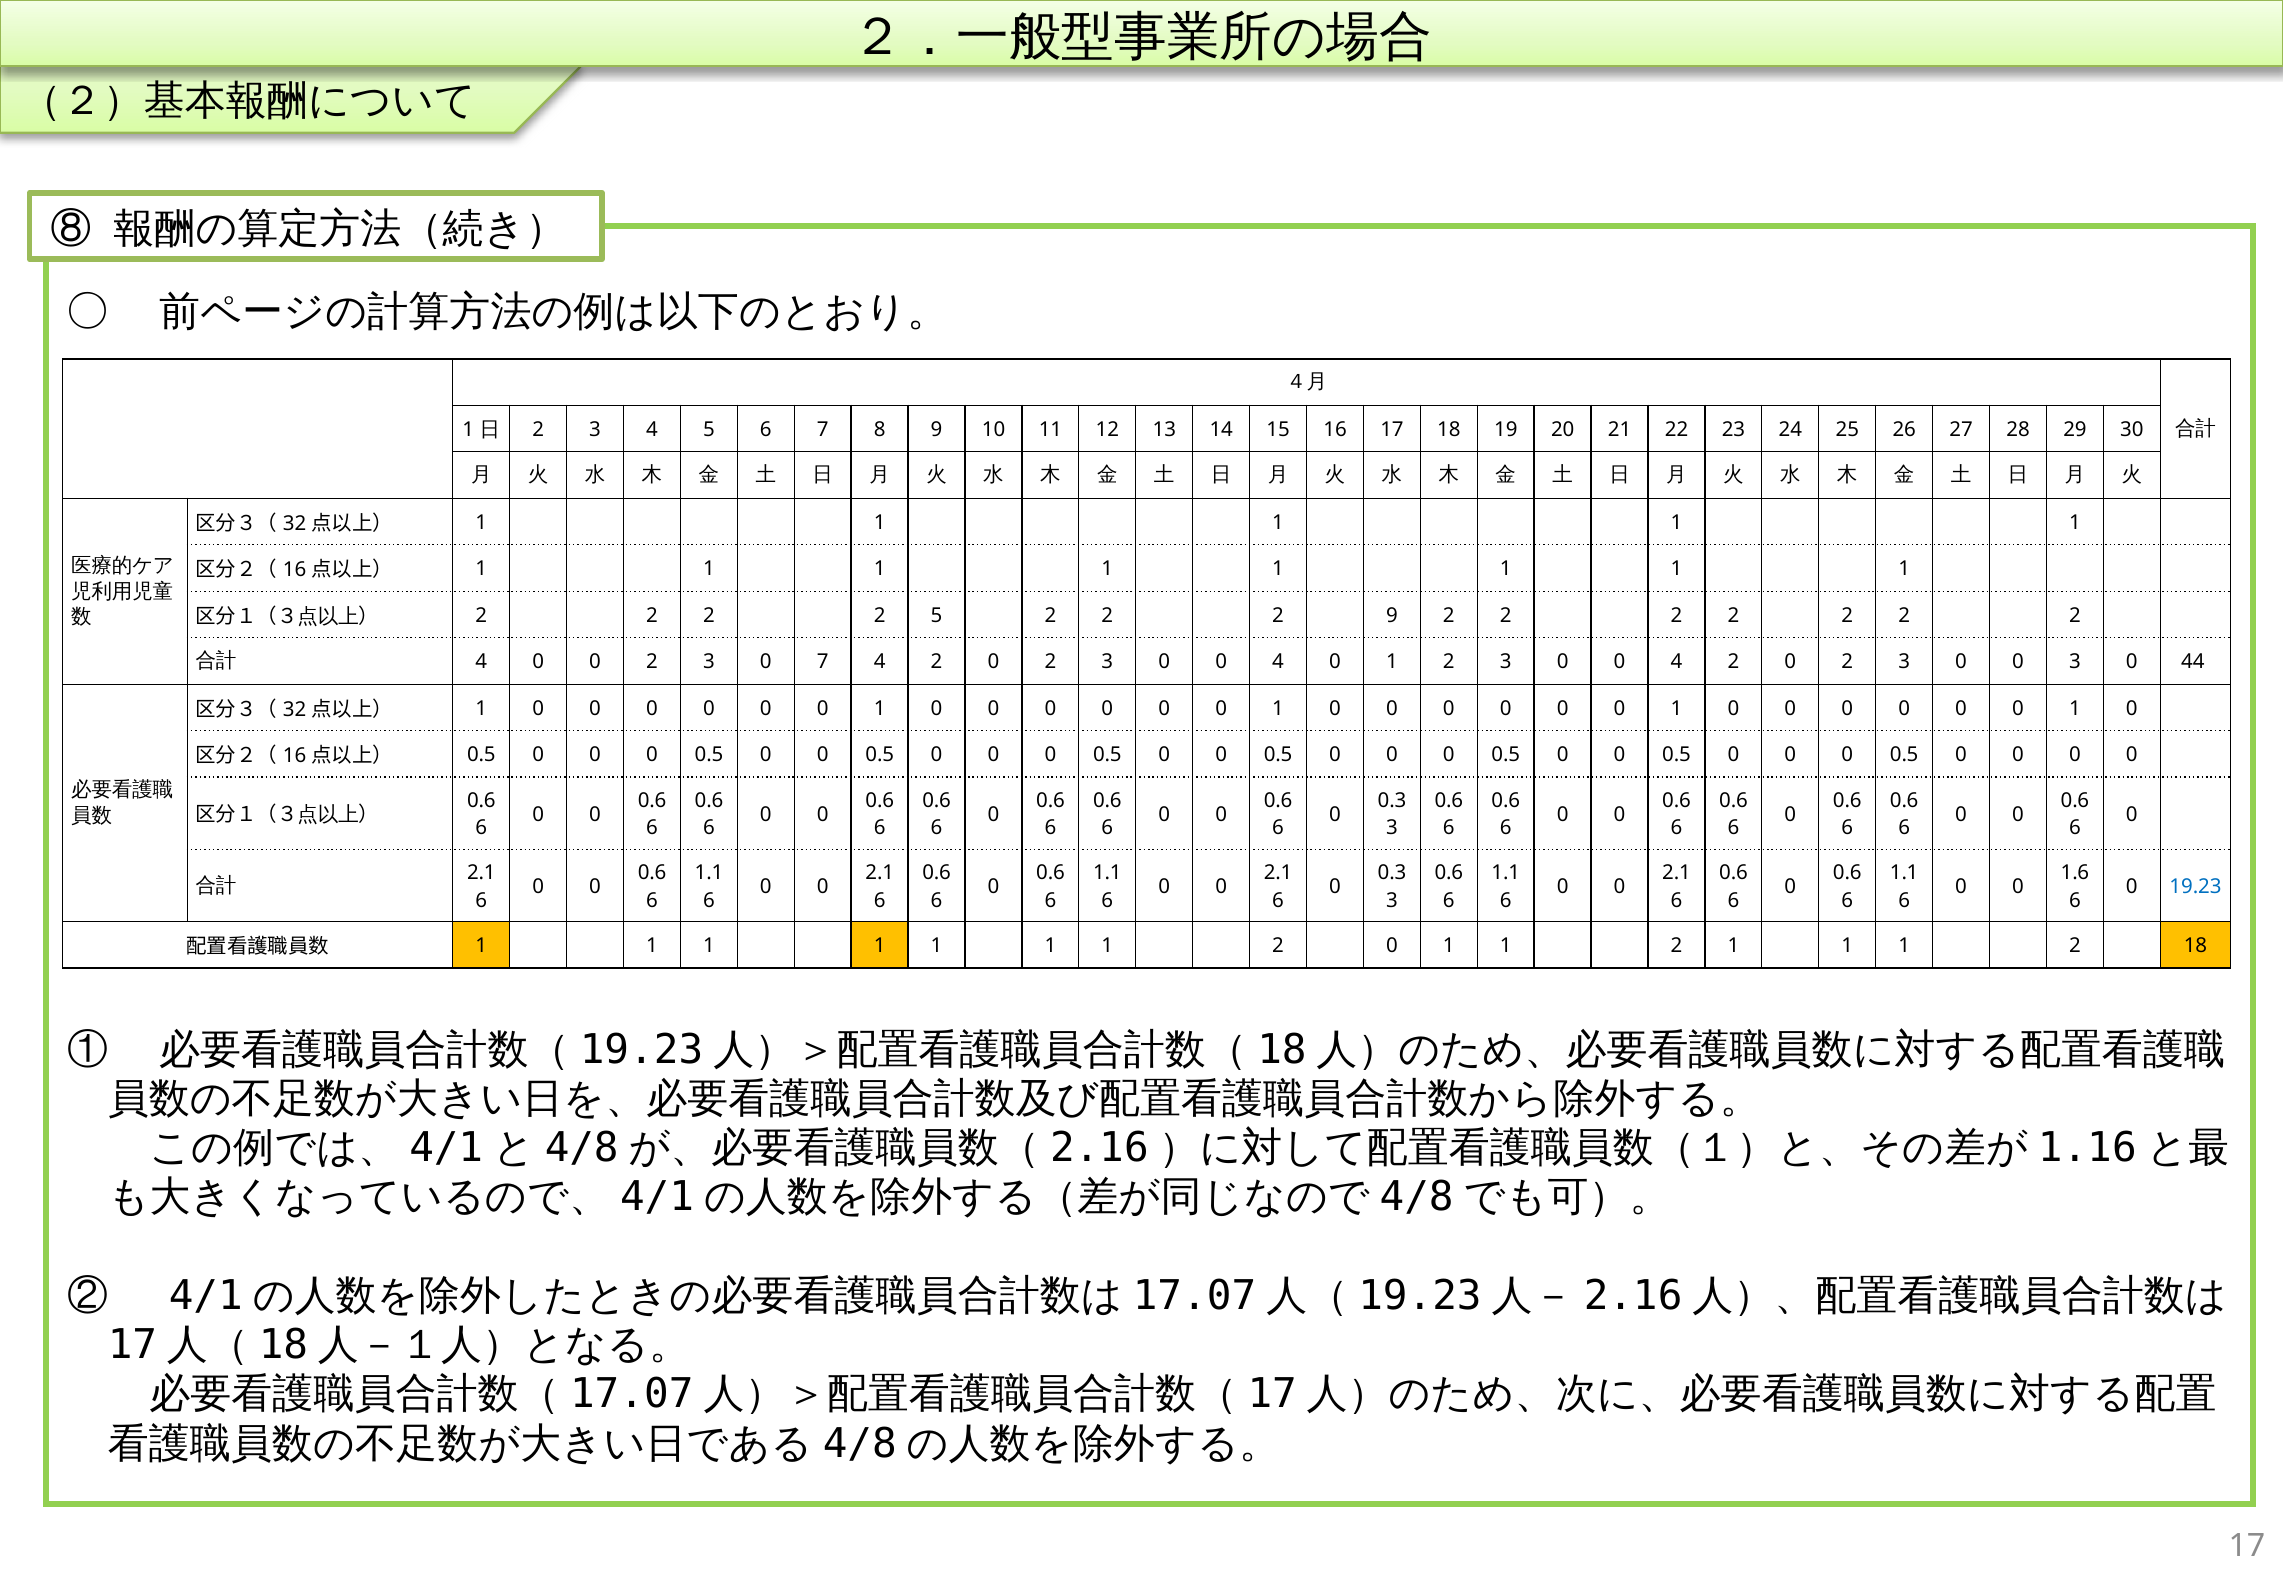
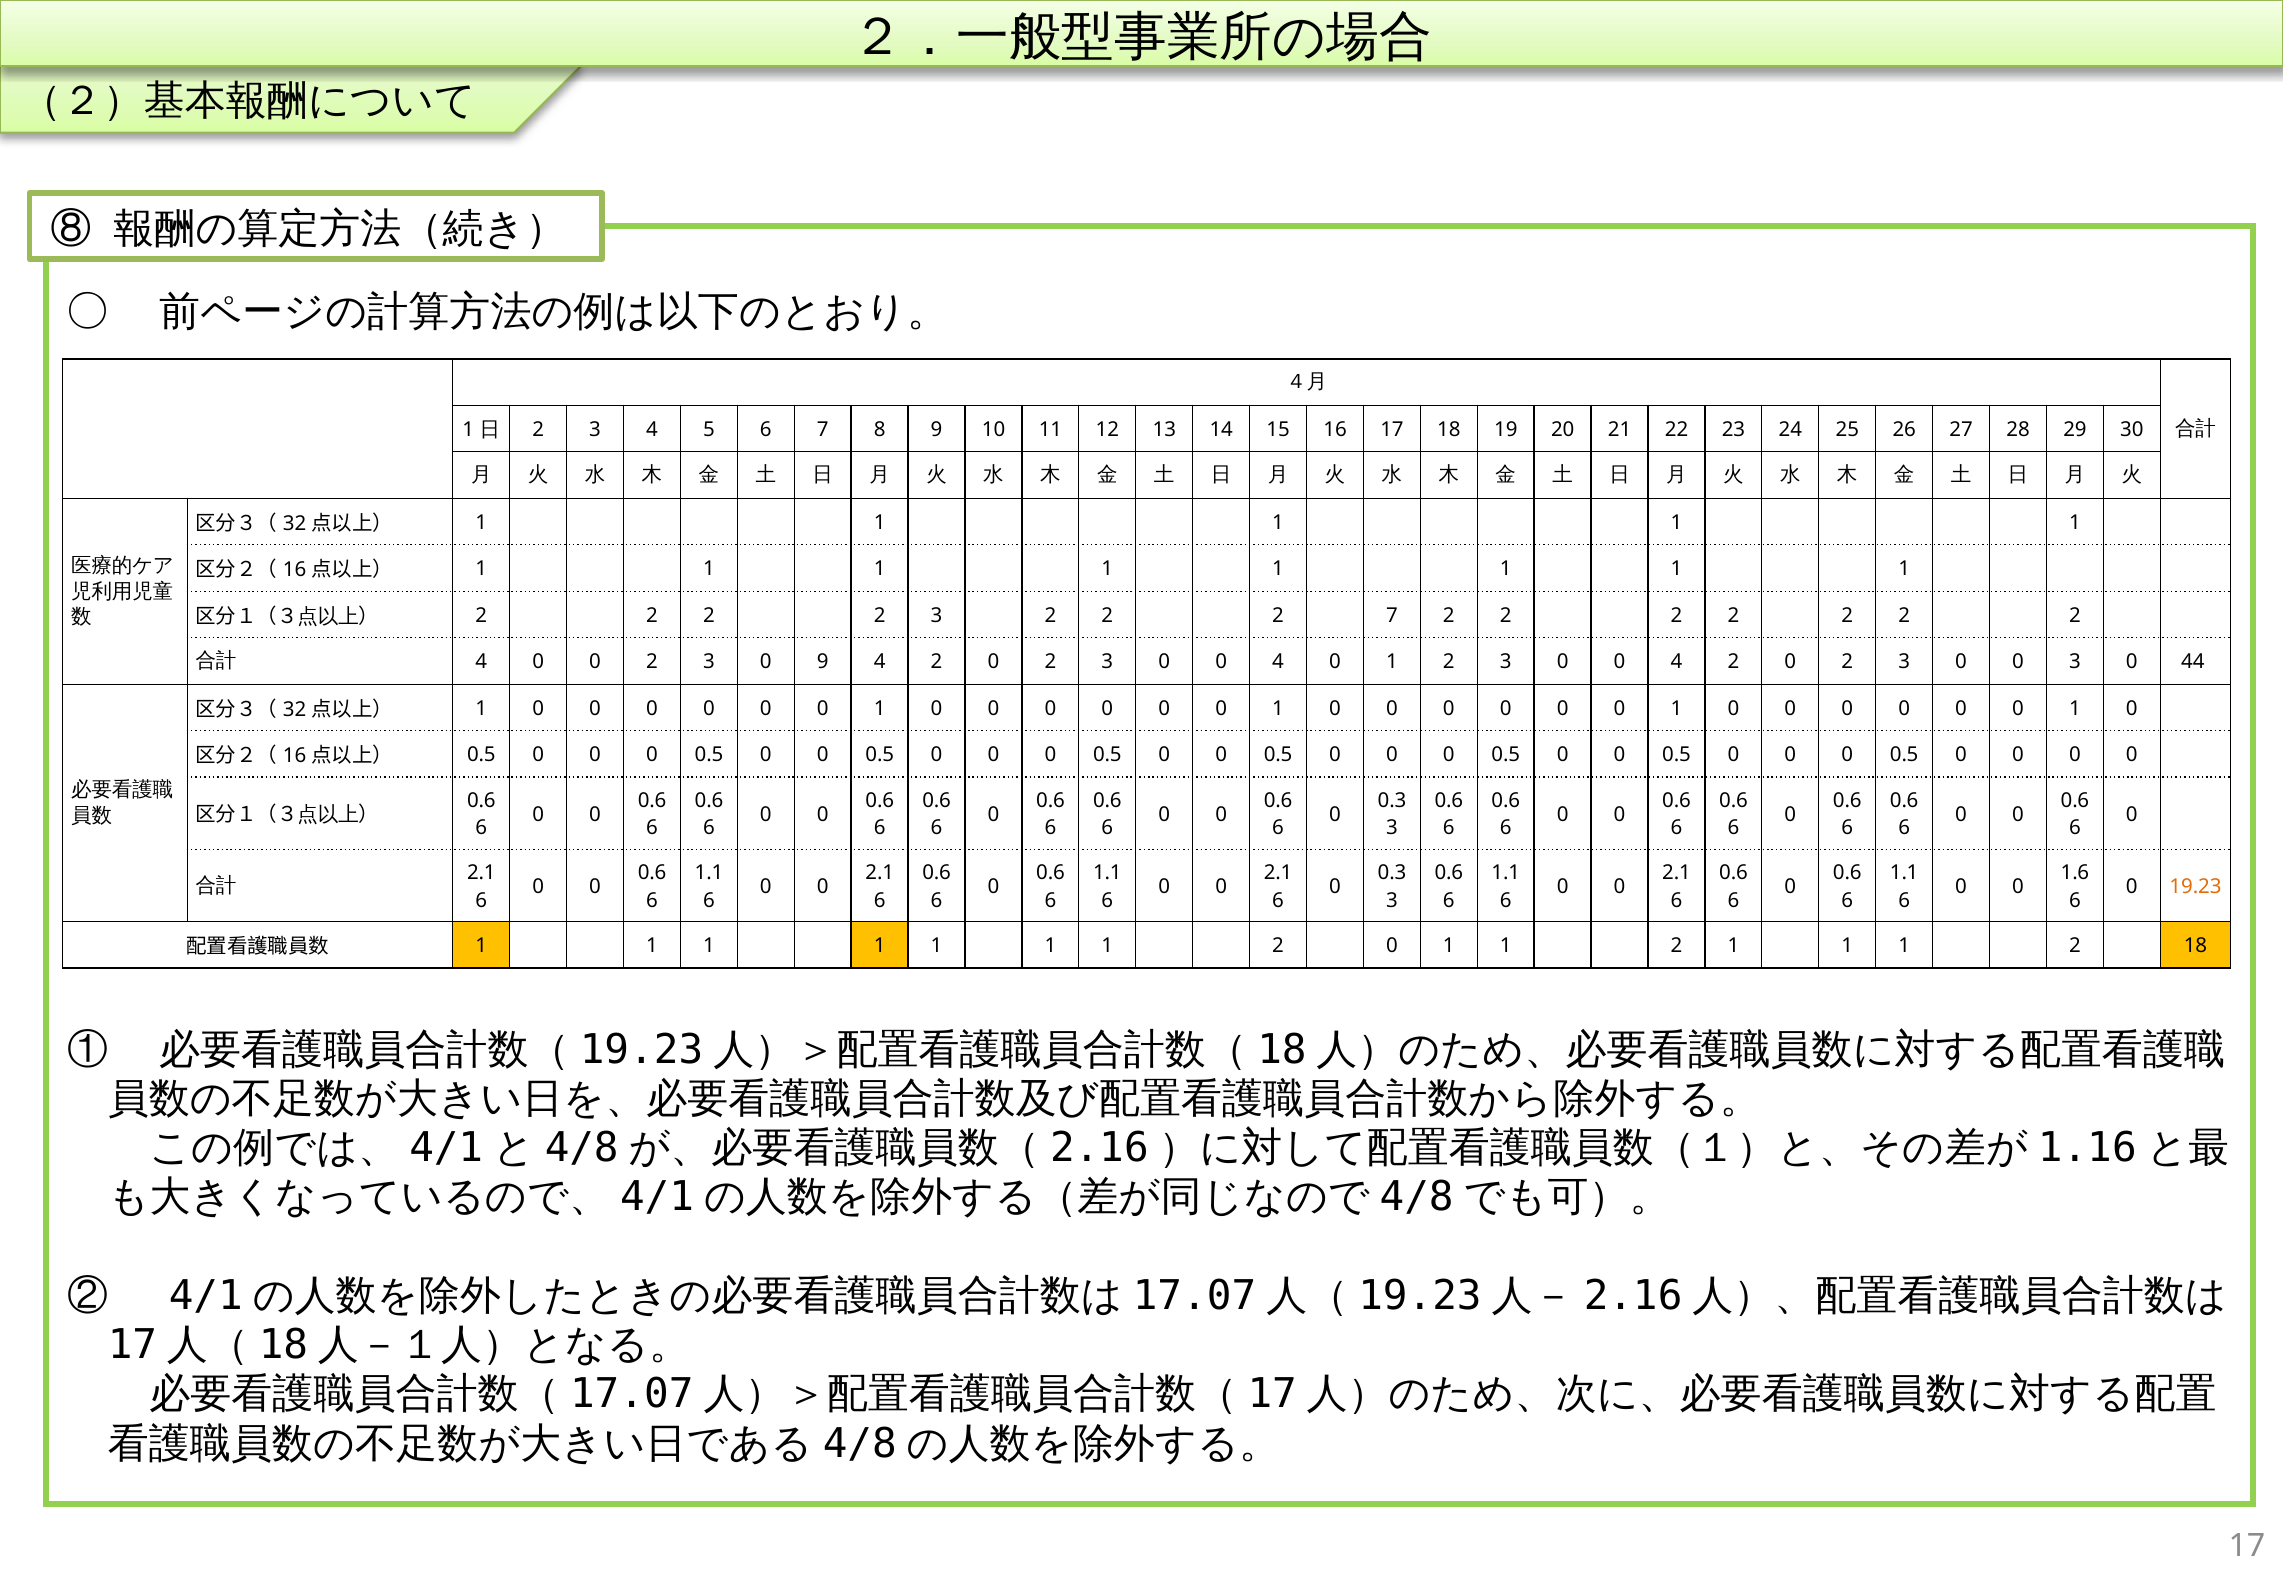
2 2 5: 5 -> 3
2 9: 9 -> 7
0 7: 7 -> 9
19.23 colour: blue -> orange
